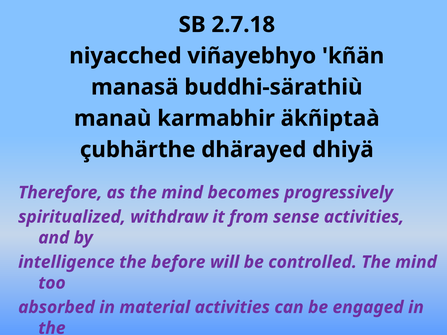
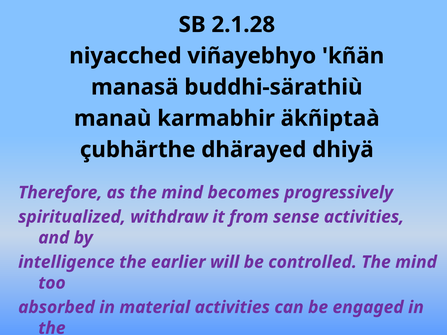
2.7.18: 2.7.18 -> 2.1.28
before: before -> earlier
